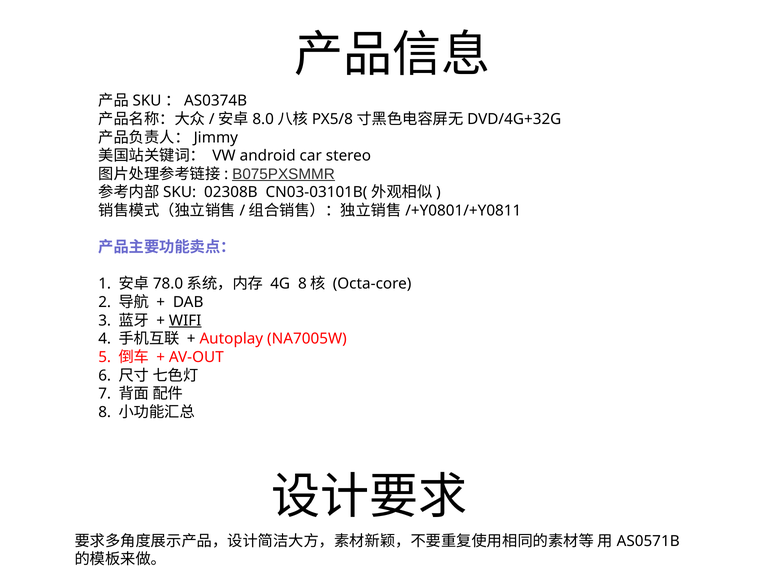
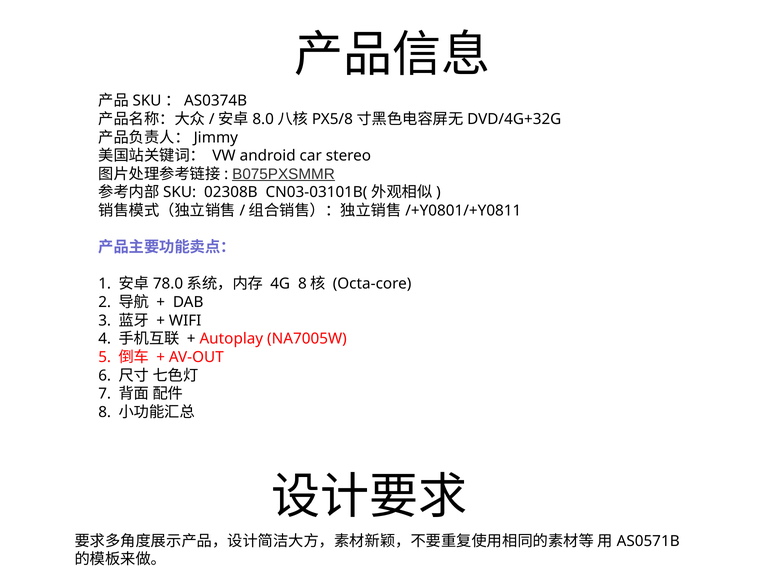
WIFI underline: present -> none
